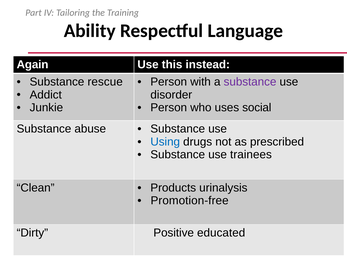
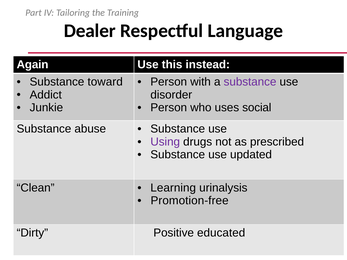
Ability: Ability -> Dealer
rescue: rescue -> toward
Using colour: blue -> purple
trainees: trainees -> updated
Products: Products -> Learning
